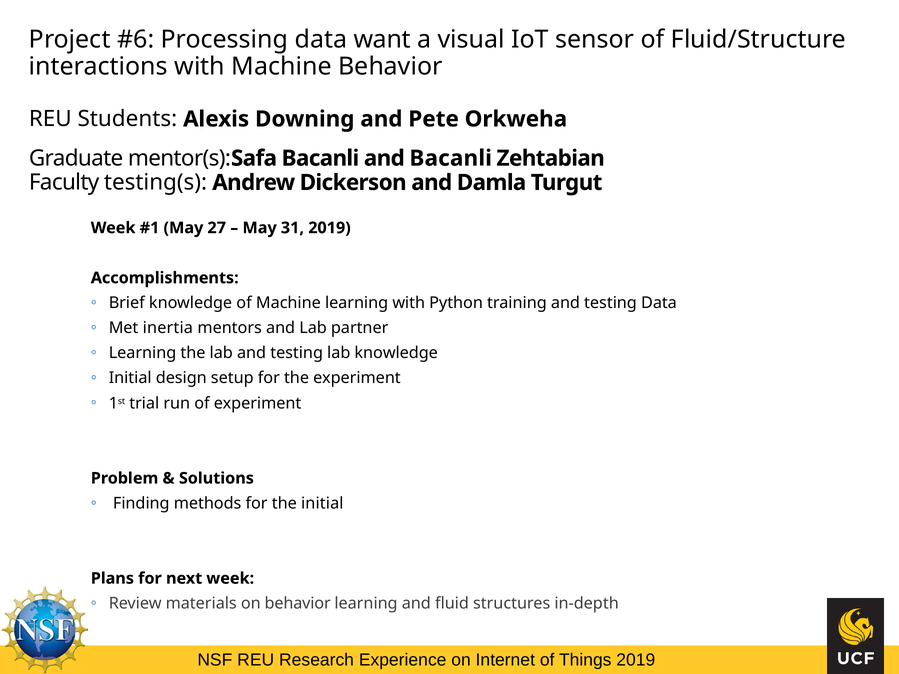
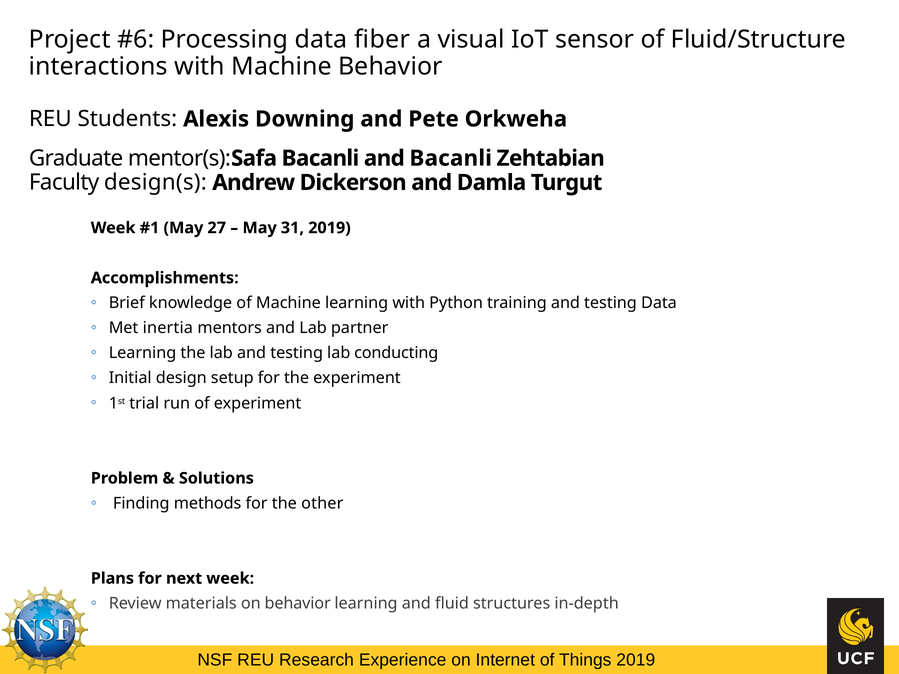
want: want -> fiber
testing(s: testing(s -> design(s
lab knowledge: knowledge -> conducting
the initial: initial -> other
